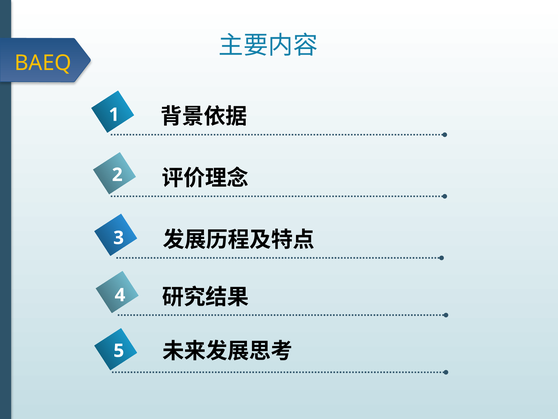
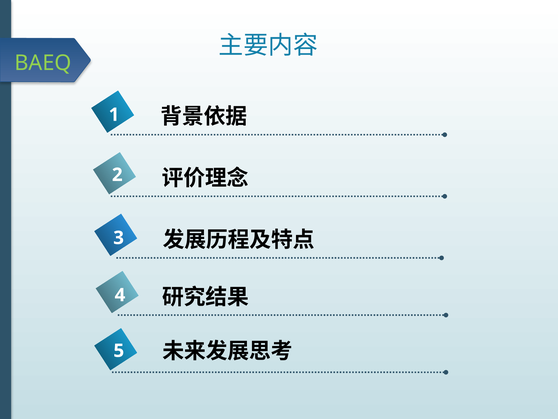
BAEQ colour: yellow -> light green
